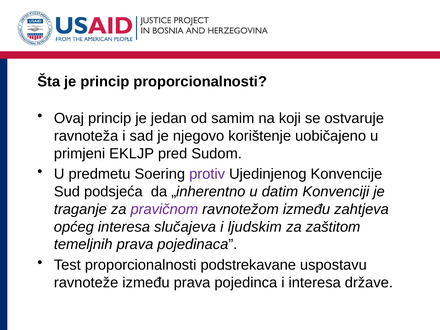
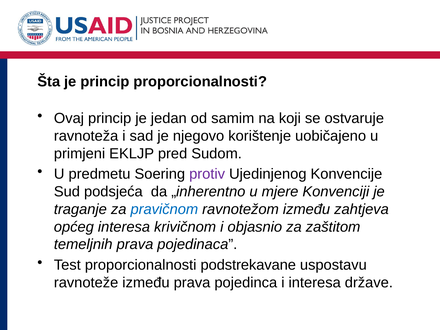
datim: datim -> mjere
pravičnom colour: purple -> blue
slučajeva: slučajeva -> krivičnom
ljudskim: ljudskim -> objasnio
